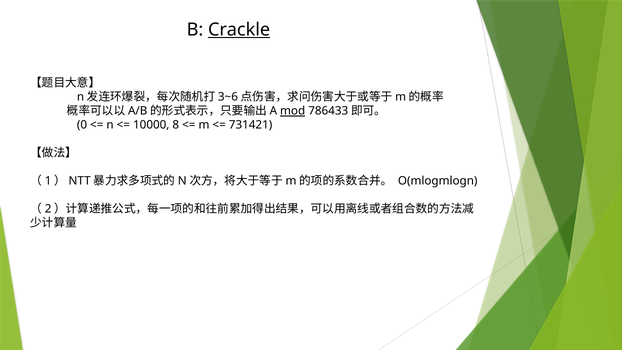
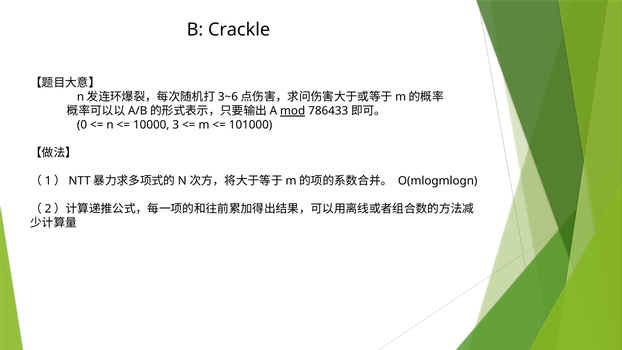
Crackle underline: present -> none
8: 8 -> 3
731421: 731421 -> 101000
